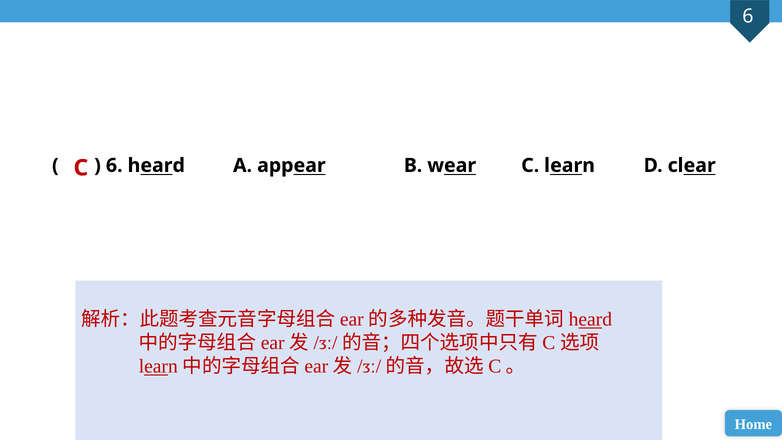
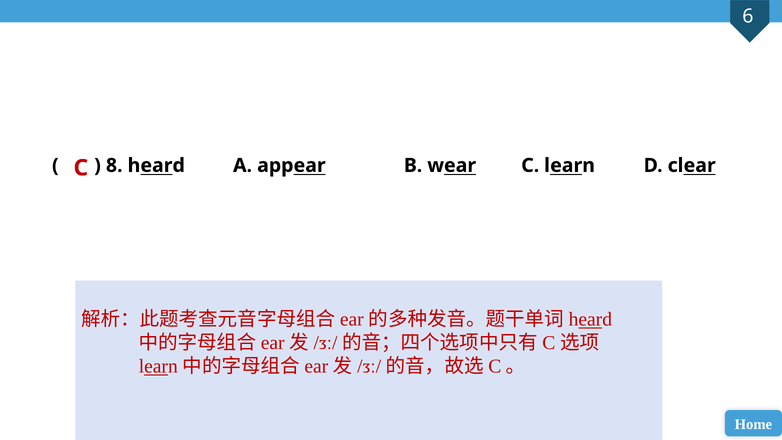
6 at (114, 165): 6 -> 8
